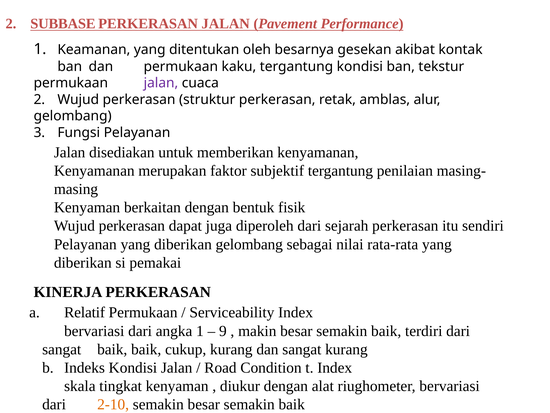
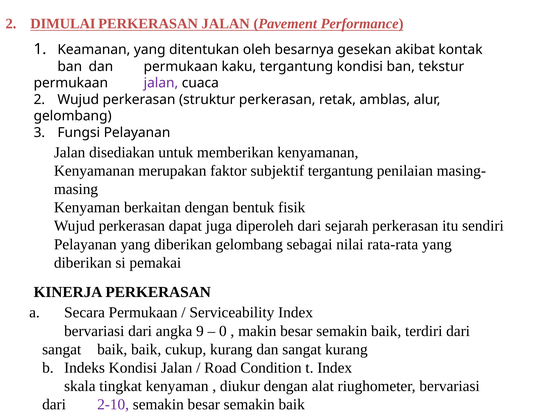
SUBBASE: SUBBASE -> DIMULAI
Relatif: Relatif -> Secara
angka 1: 1 -> 9
9: 9 -> 0
2-10 colour: orange -> purple
